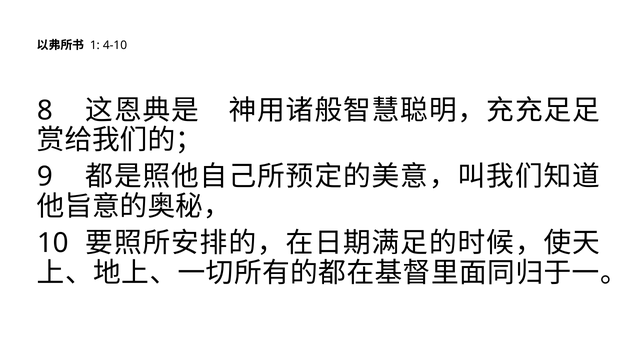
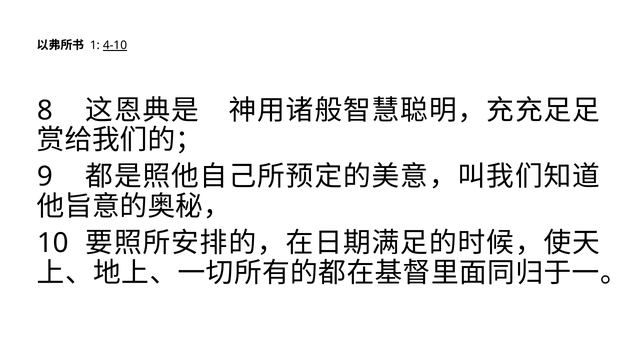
4-10 underline: none -> present
